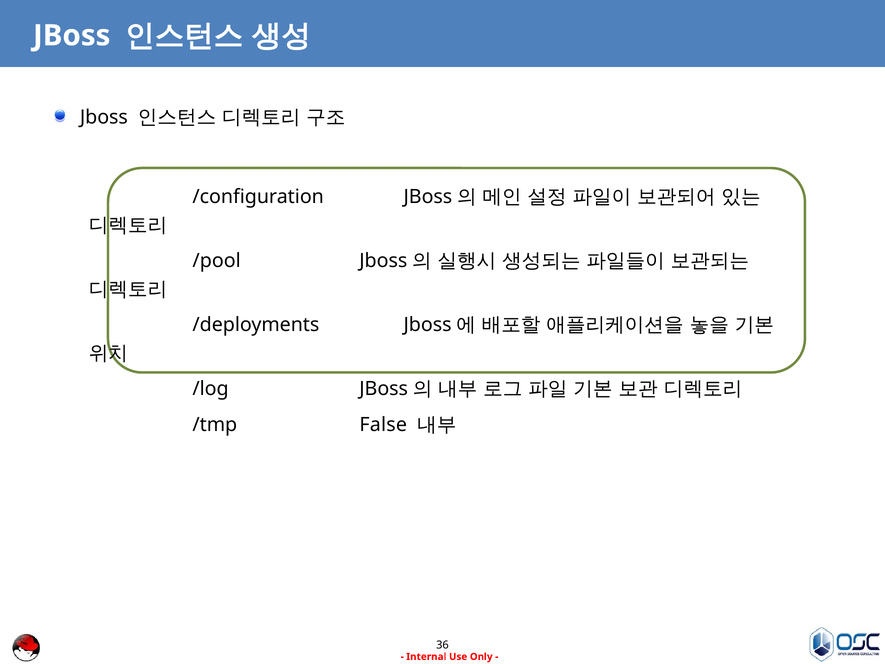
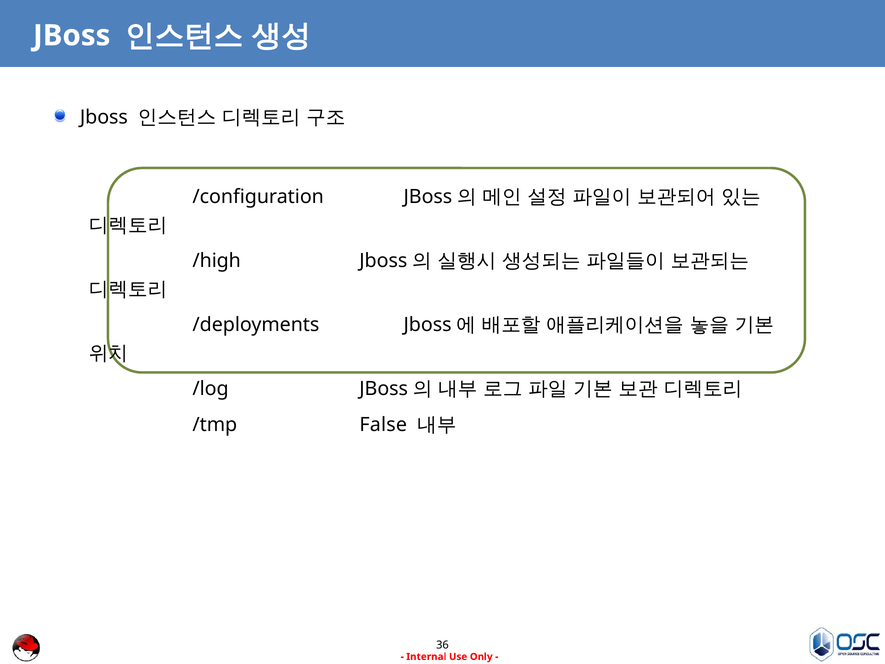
/pool: /pool -> /high
